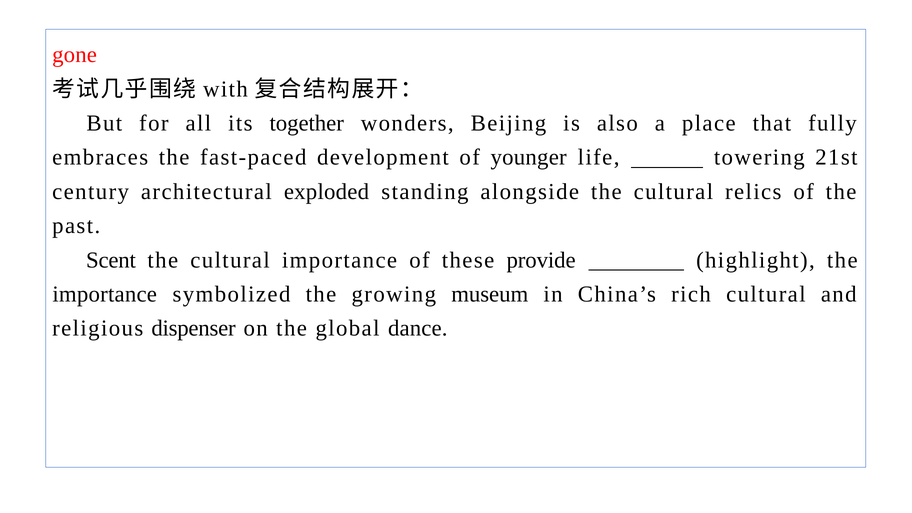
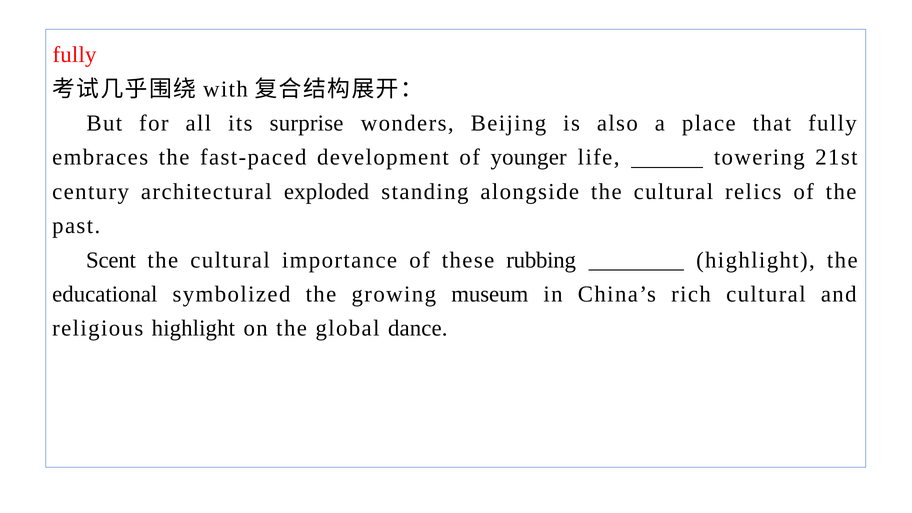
gone at (75, 55): gone -> fully
together: together -> surprise
provide: provide -> rubbing
importance at (105, 294): importance -> educational
religious dispenser: dispenser -> highlight
